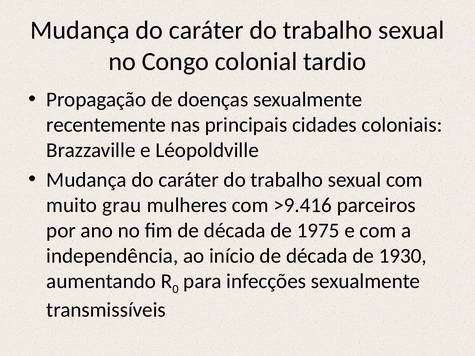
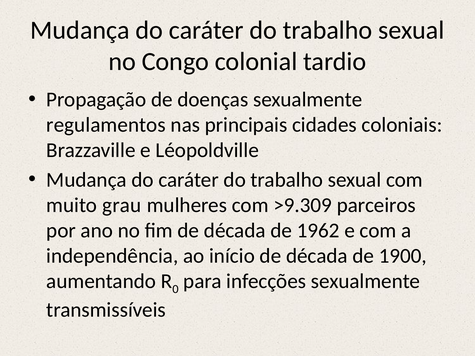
recentemente: recentemente -> regulamentos
>9.416: >9.416 -> >9.309
1975: 1975 -> 1962
1930: 1930 -> 1900
